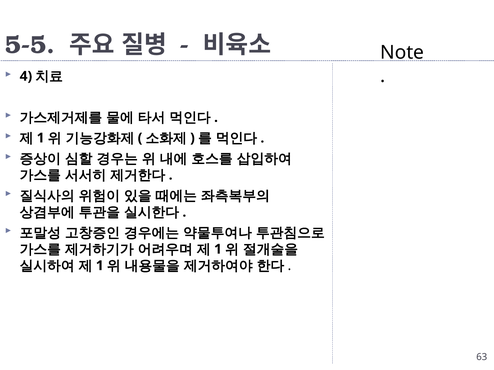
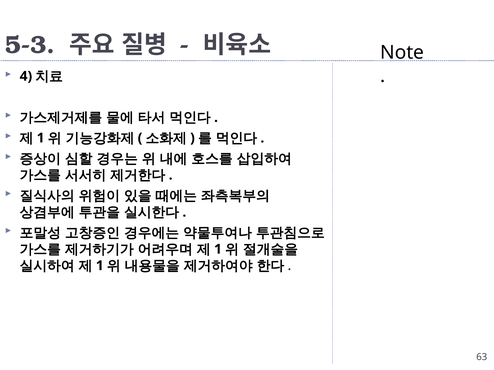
5-5: 5-5 -> 5-3
